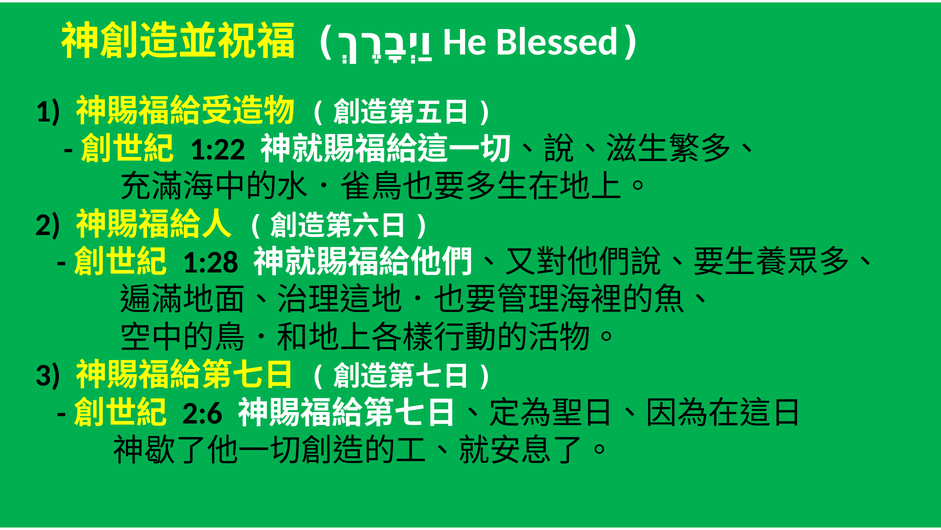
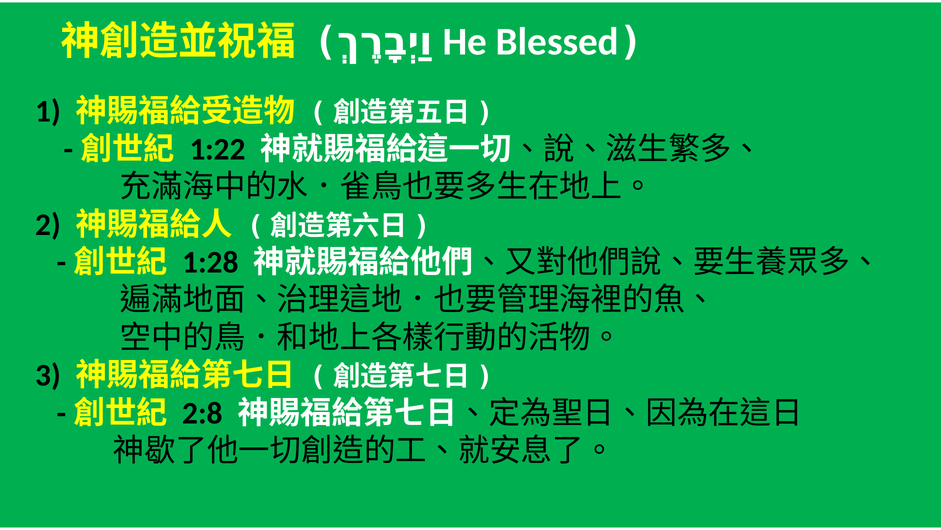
2:6: 2:6 -> 2:8
